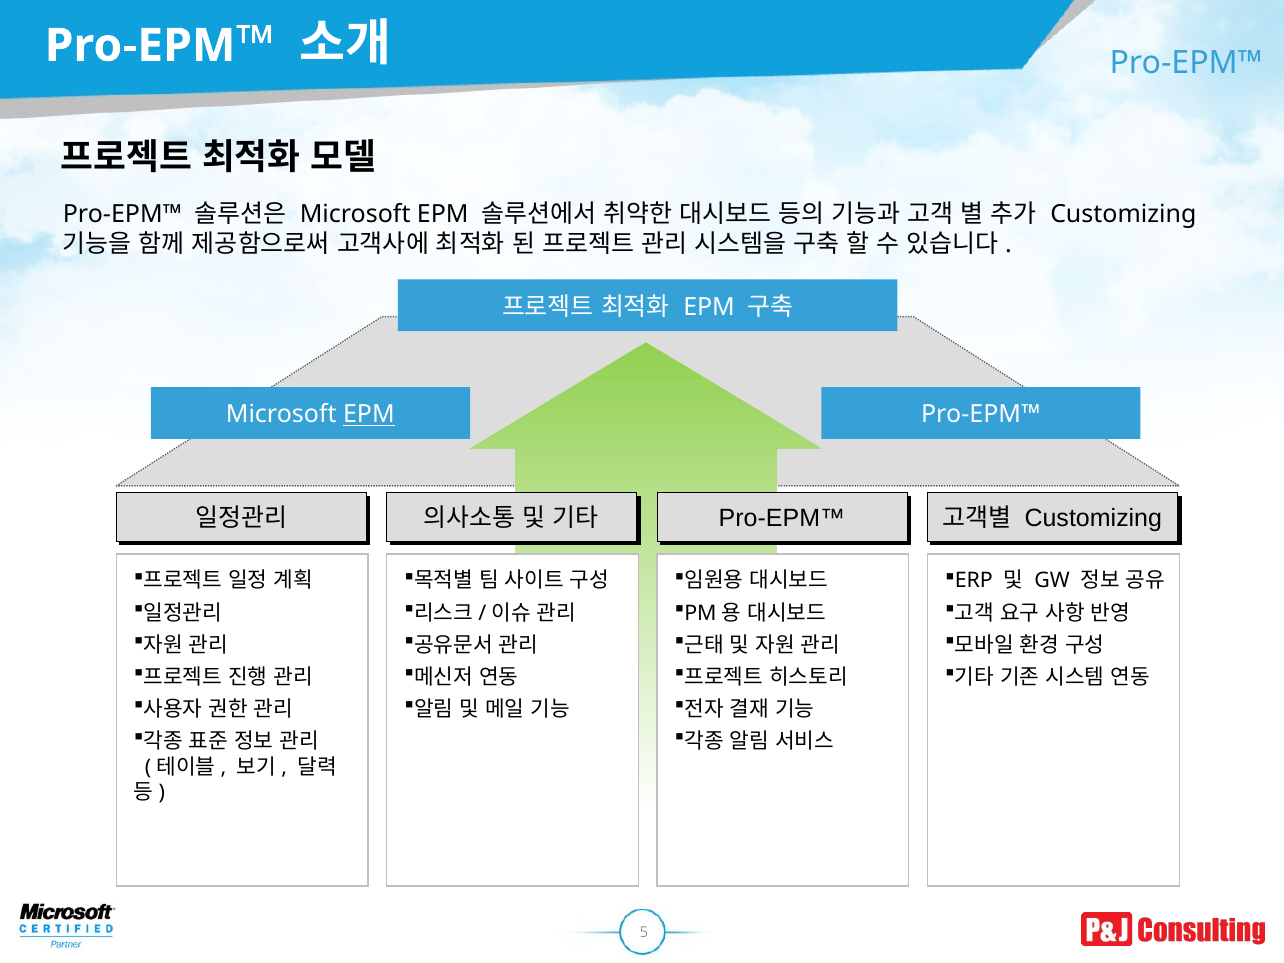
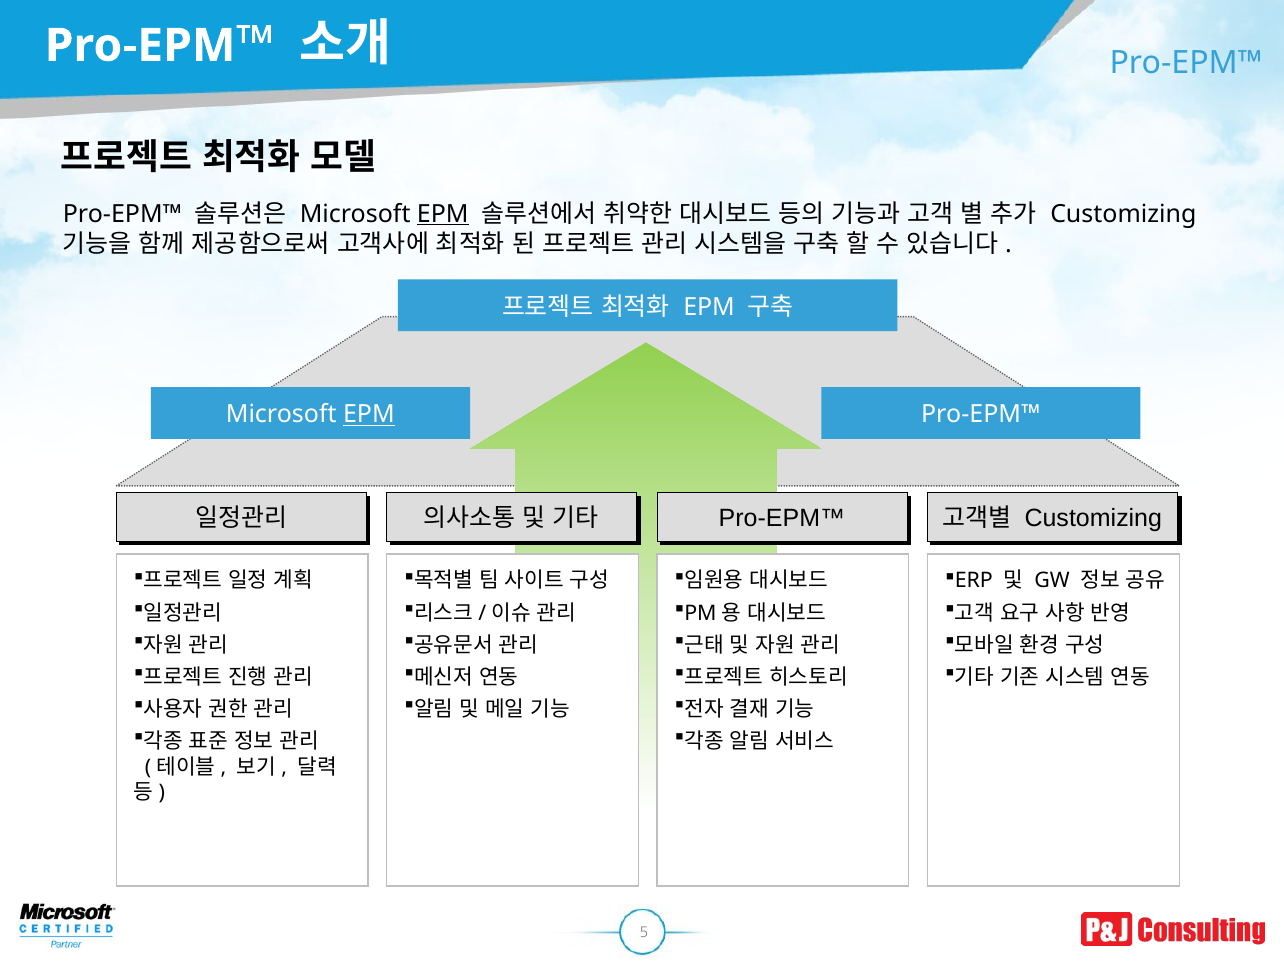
EPM at (443, 214) underline: none -> present
